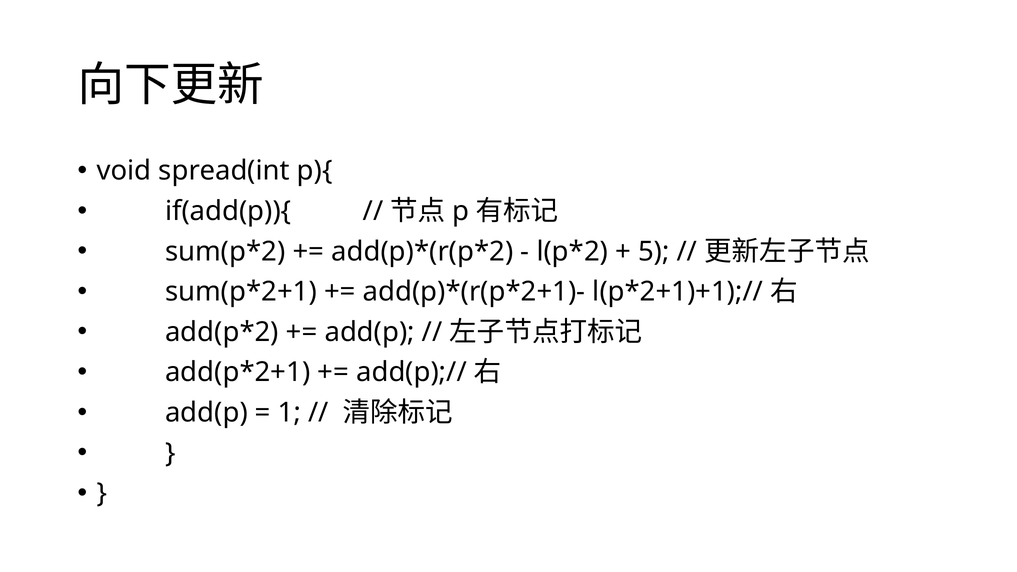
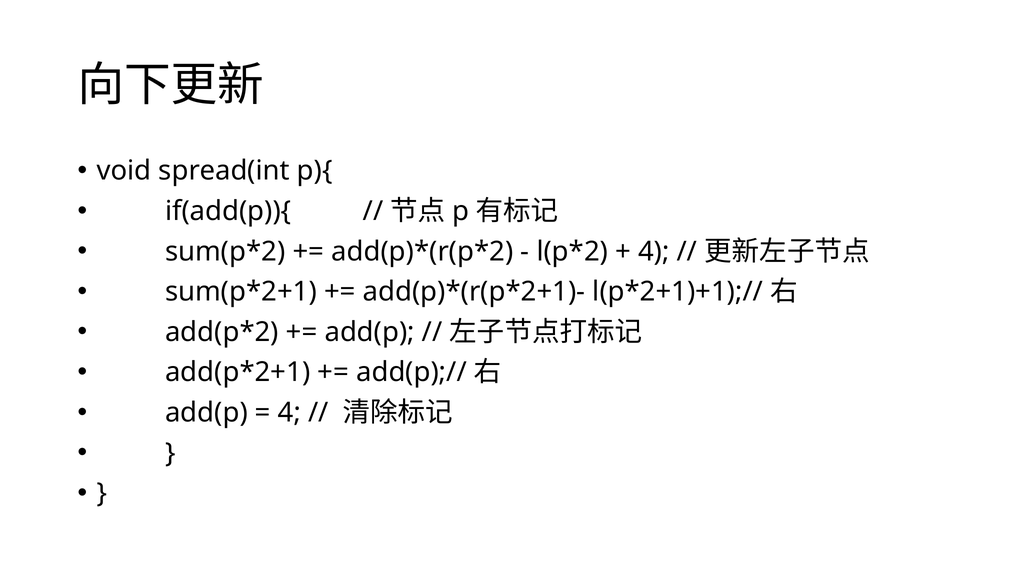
5 at (654, 251): 5 -> 4
1 at (289, 413): 1 -> 4
